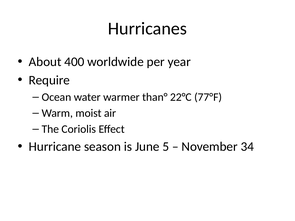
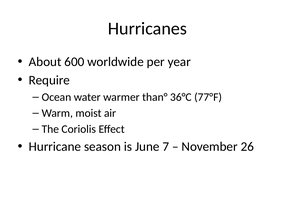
400: 400 -> 600
22°C: 22°C -> 36°C
5: 5 -> 7
34: 34 -> 26
